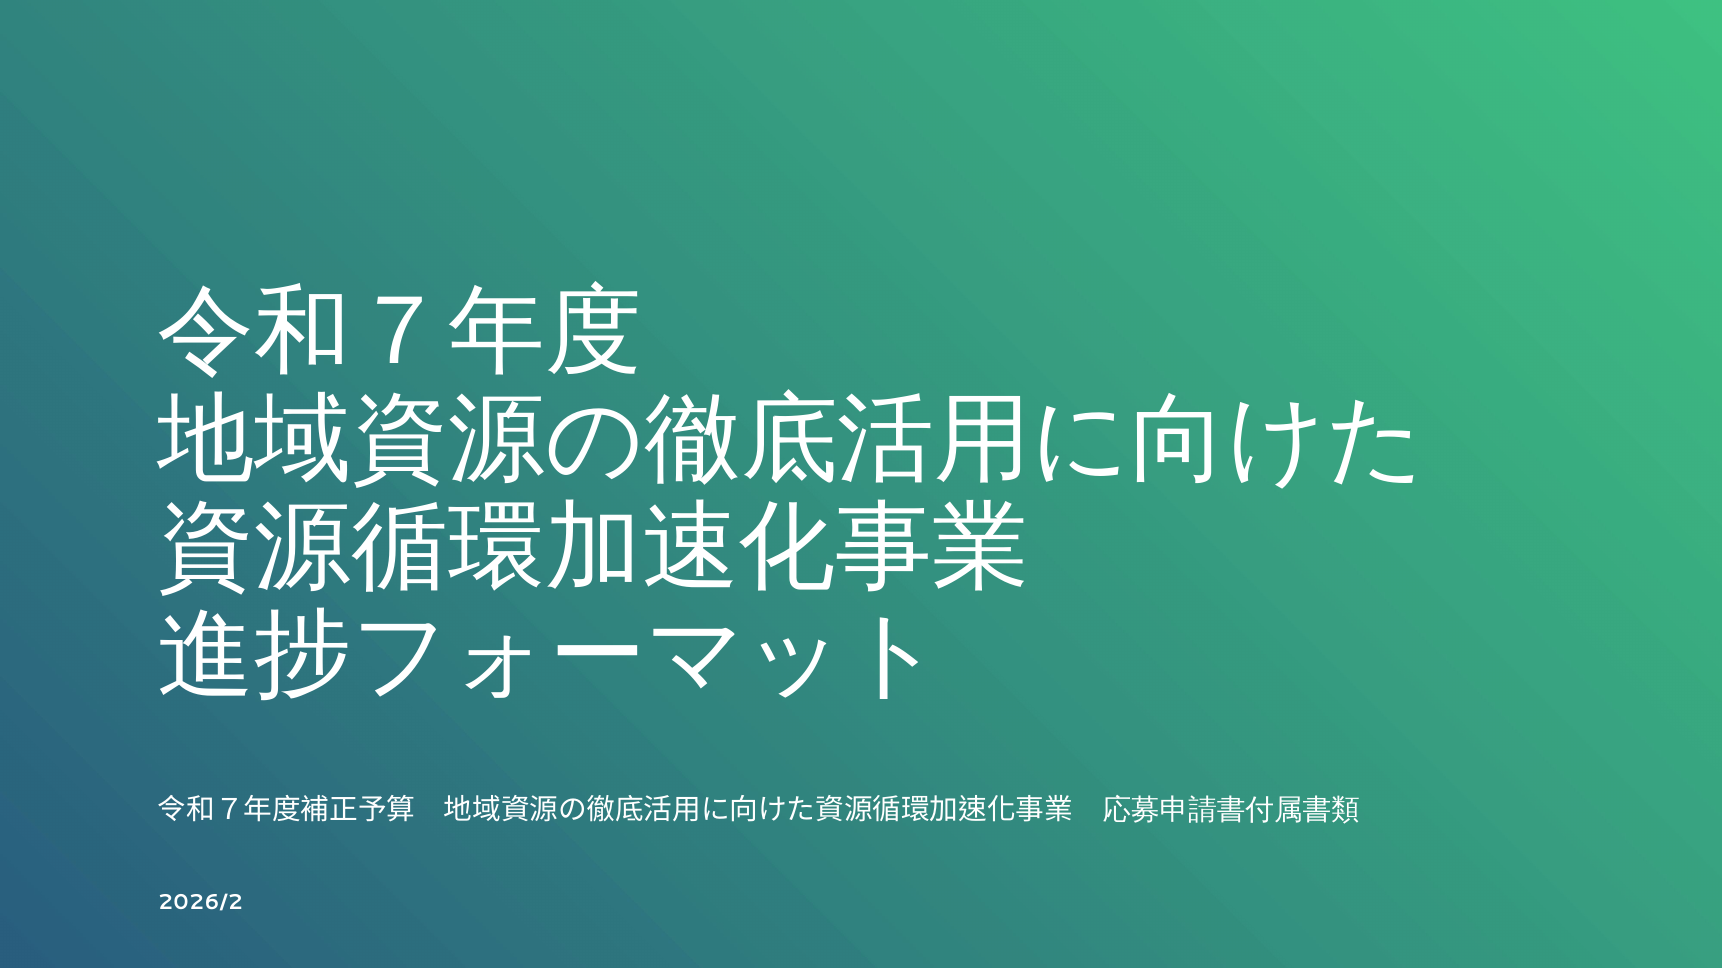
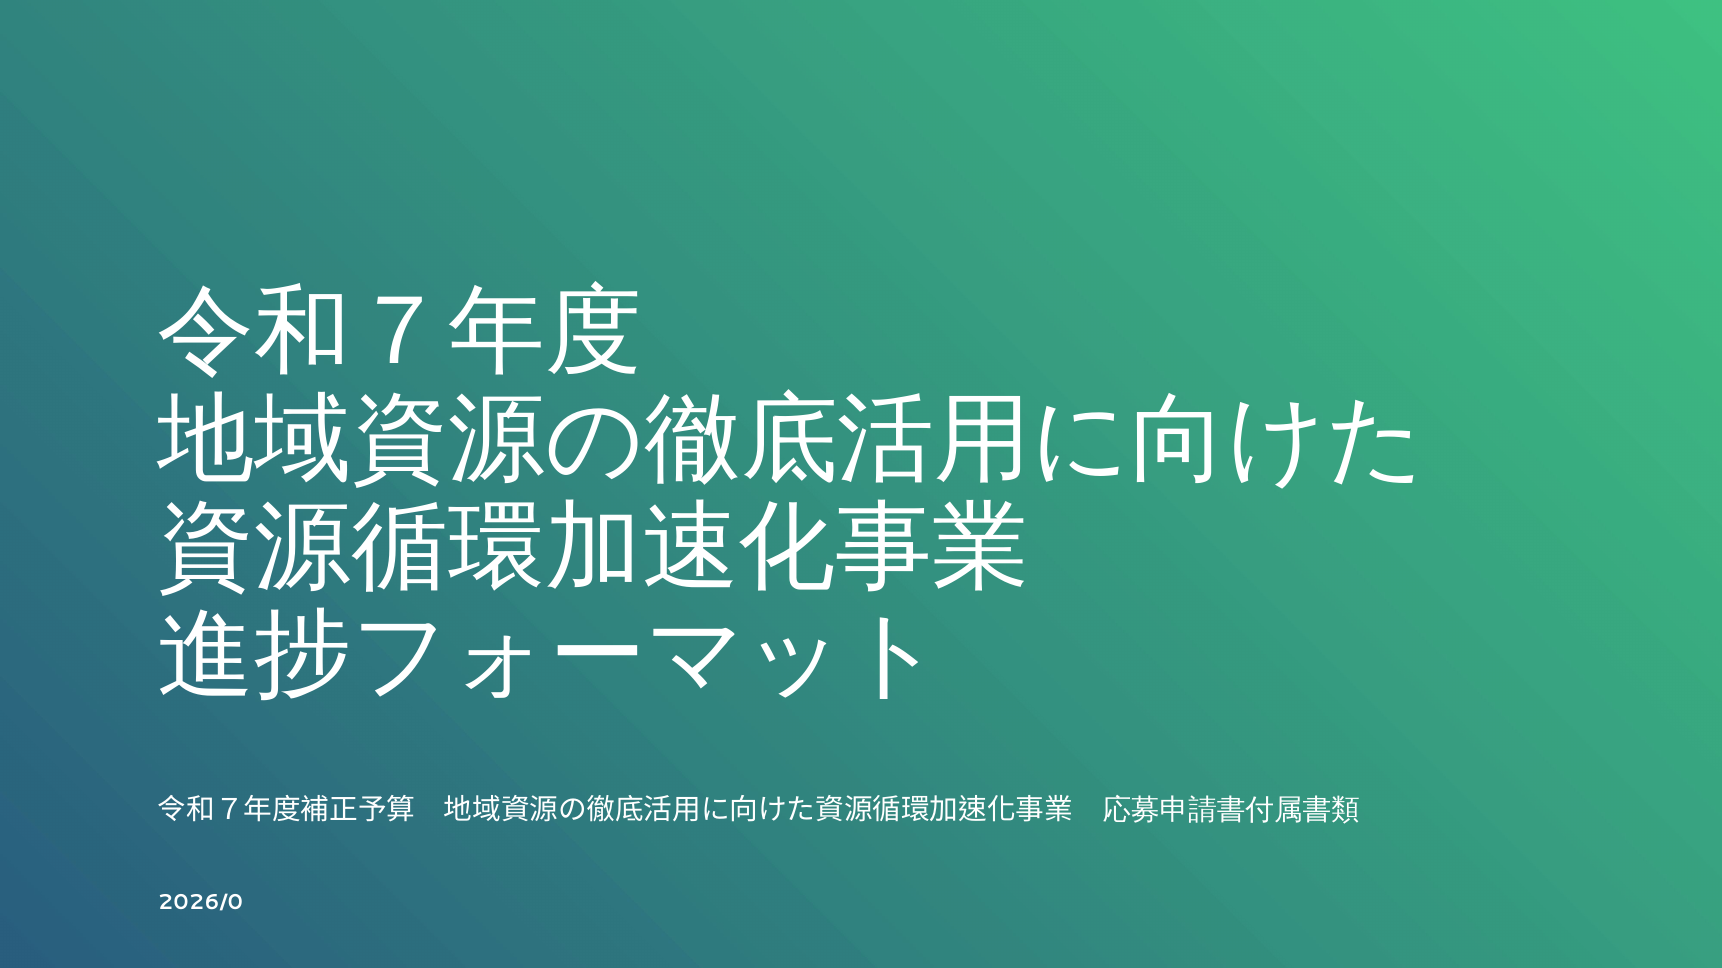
2026/2: 2026/2 -> 2026/0
